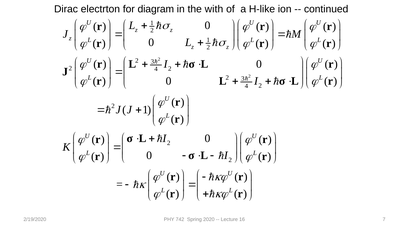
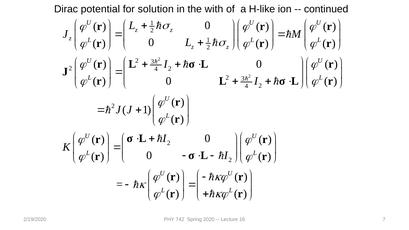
electrton: electrton -> potential
diagram: diagram -> solution
